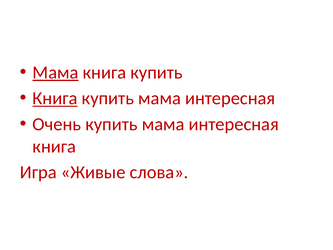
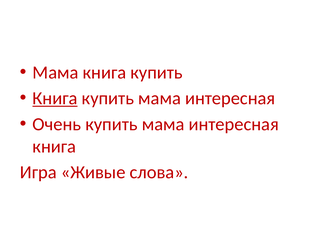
Мама at (55, 72) underline: present -> none
